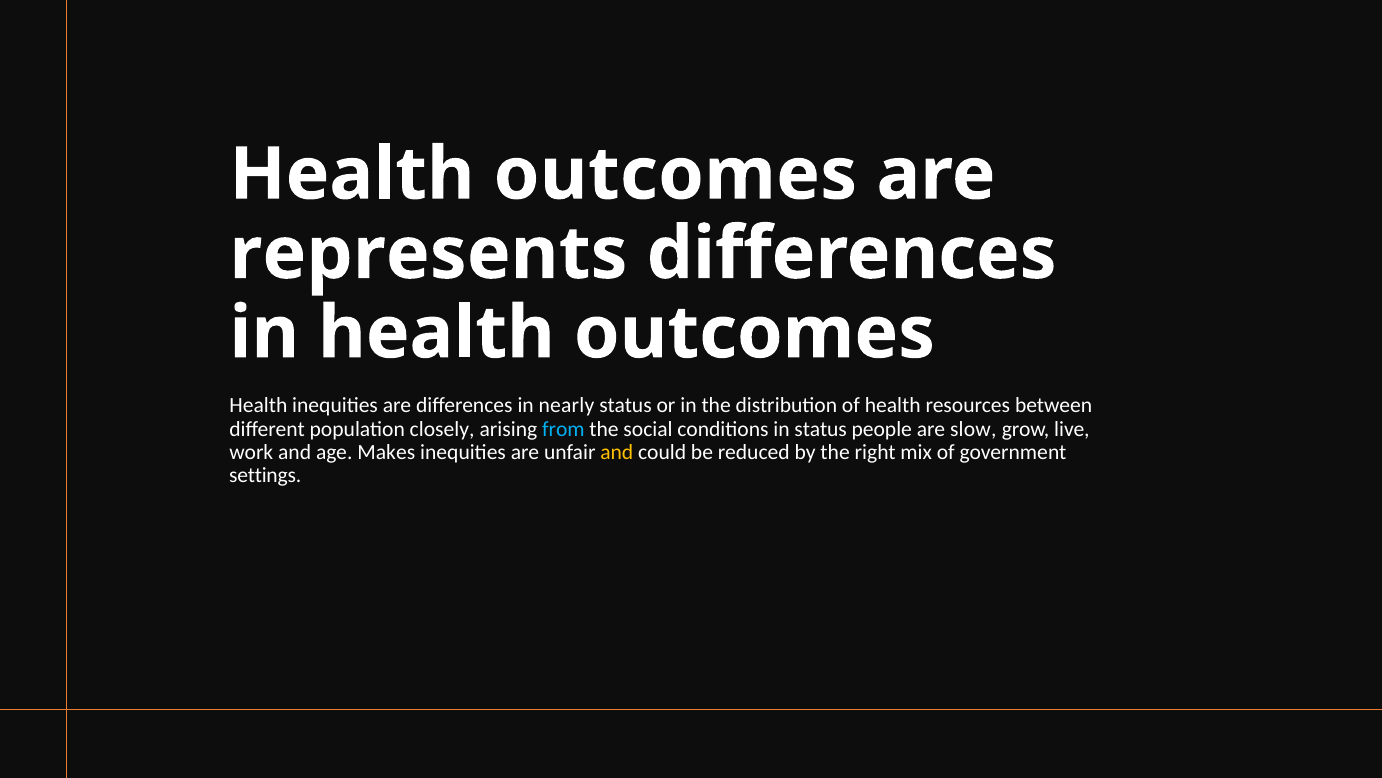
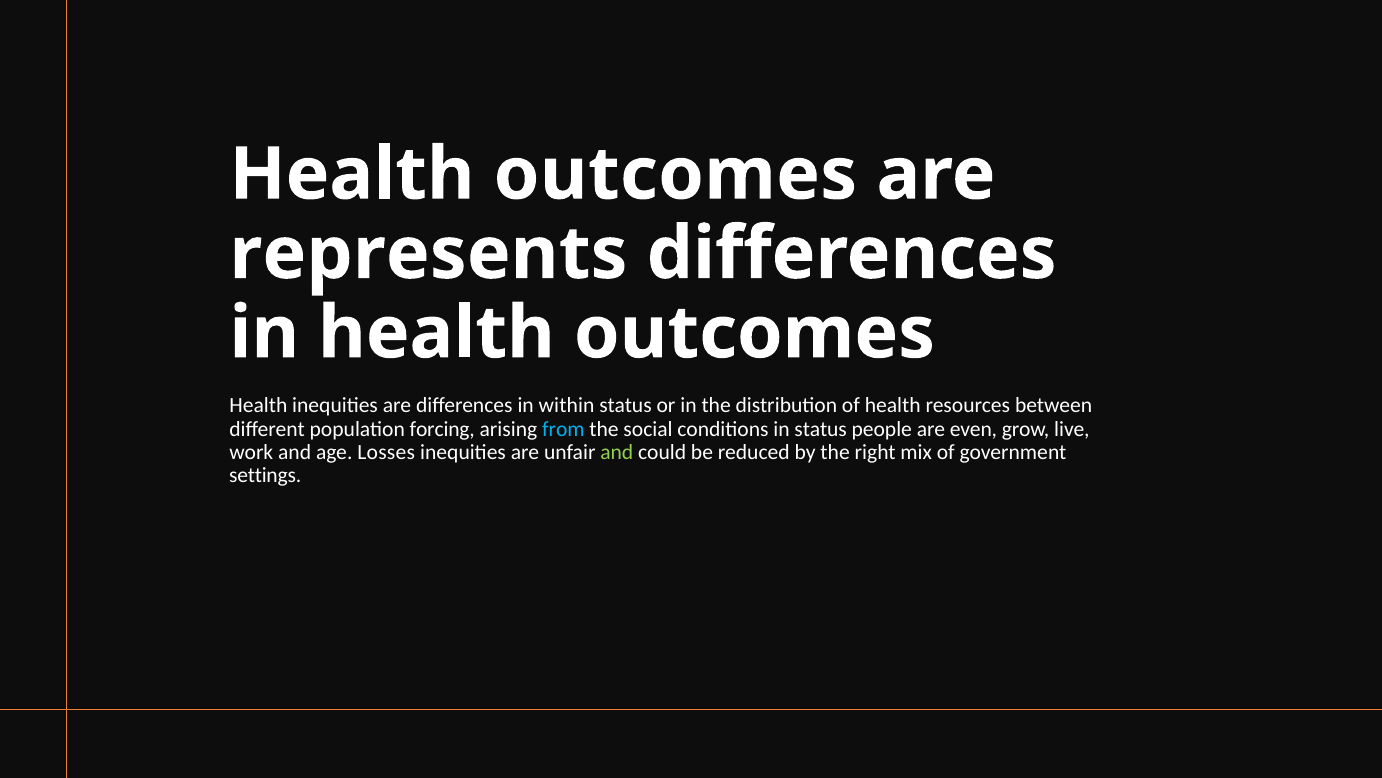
nearly: nearly -> within
closely: closely -> forcing
slow: slow -> even
Makes: Makes -> Losses
and at (617, 452) colour: yellow -> light green
